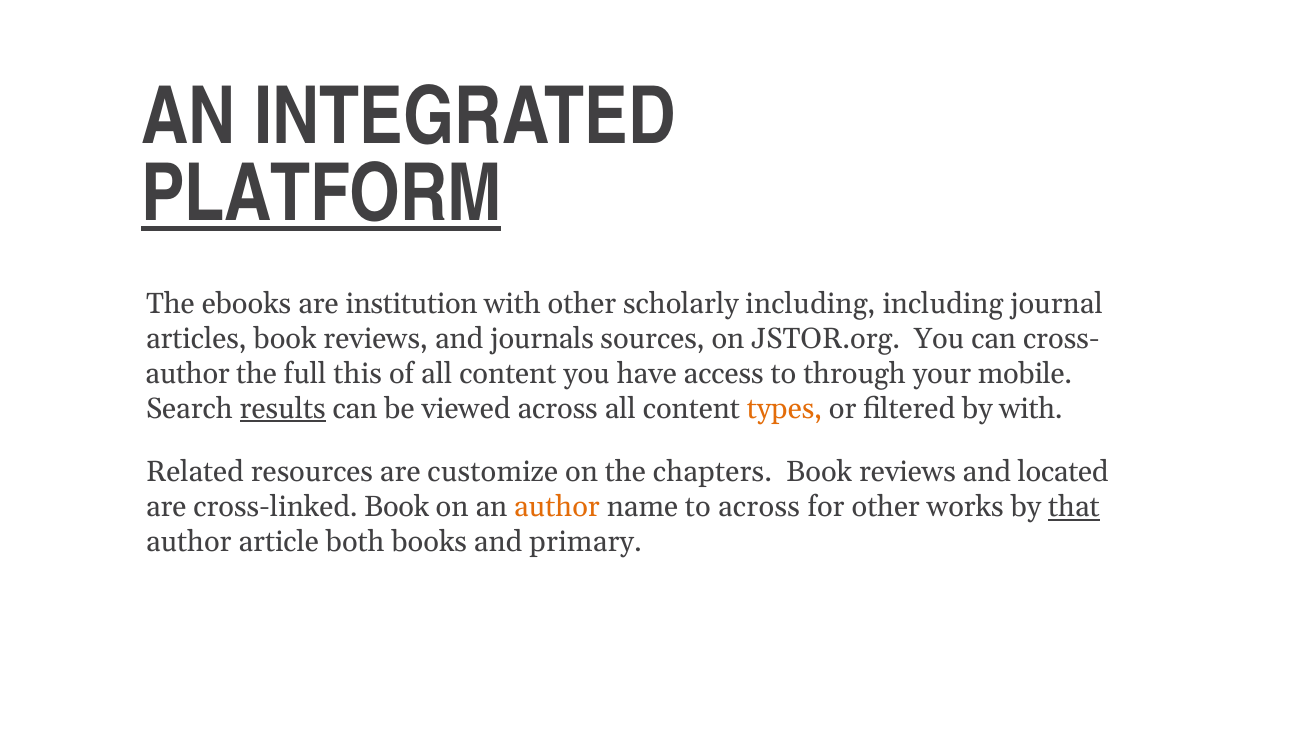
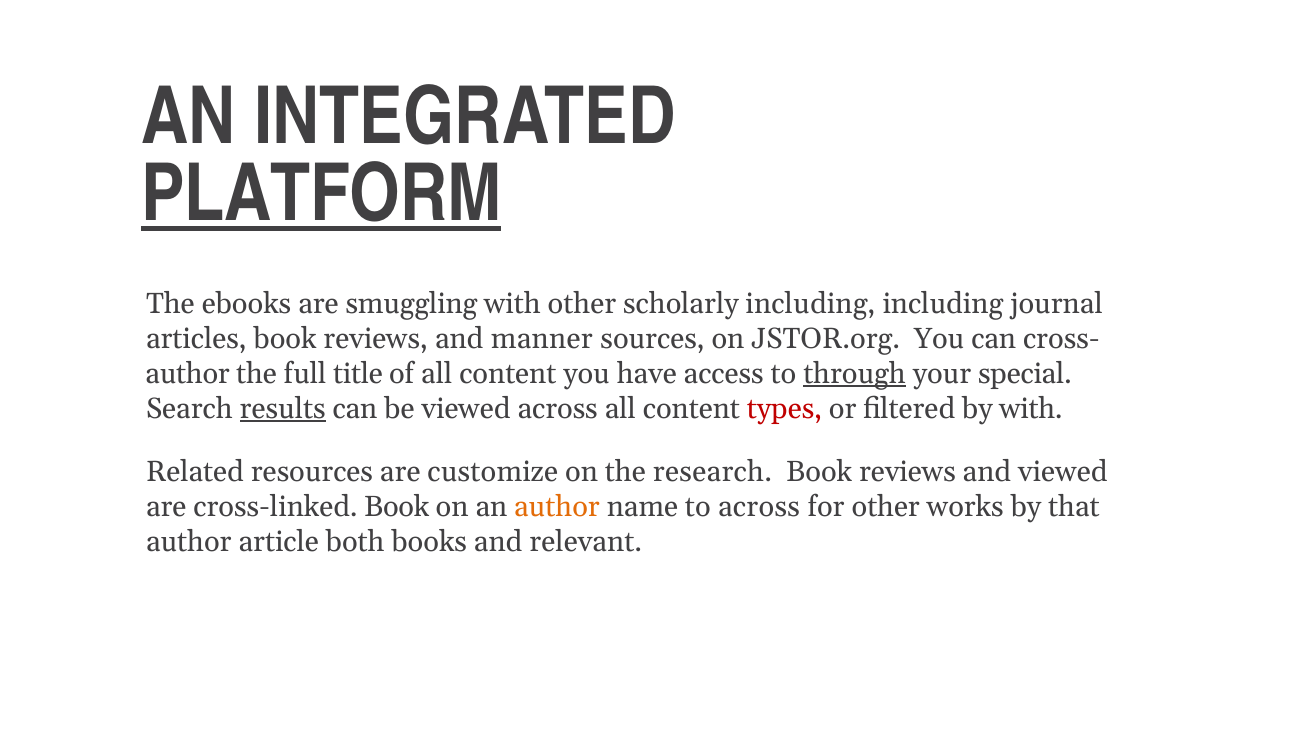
institution: institution -> smuggling
journals: journals -> manner
this: this -> title
through underline: none -> present
mobile: mobile -> special
types colour: orange -> red
chapters: chapters -> research
and located: located -> viewed
that underline: present -> none
primary: primary -> relevant
